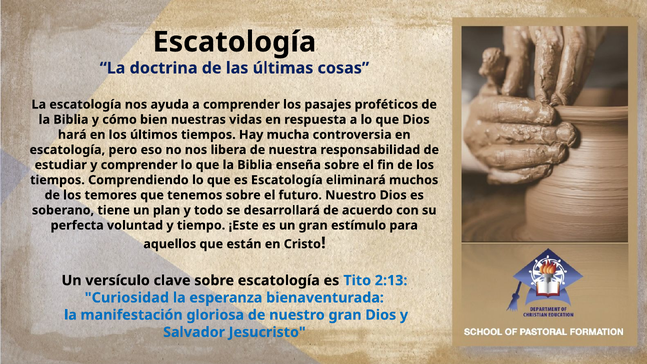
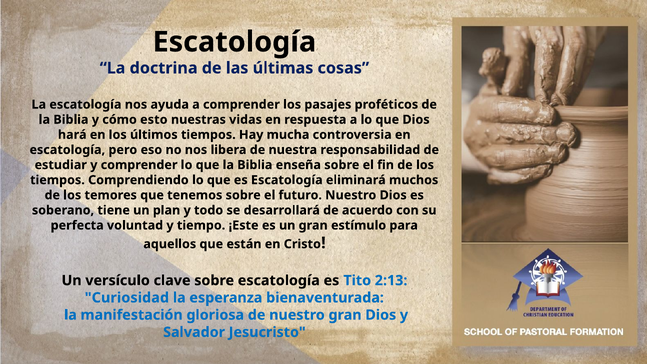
bien: bien -> esto
